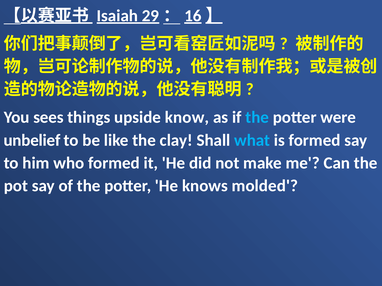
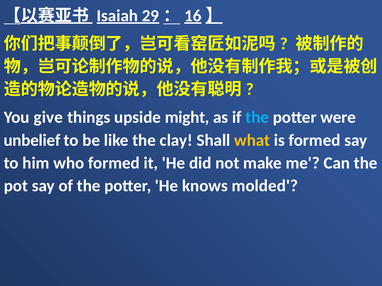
sees: sees -> give
know: know -> might
what colour: light blue -> yellow
